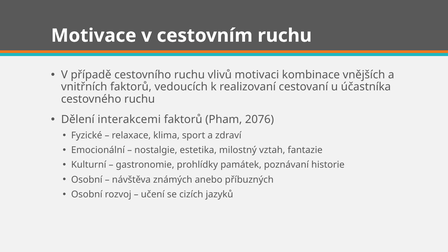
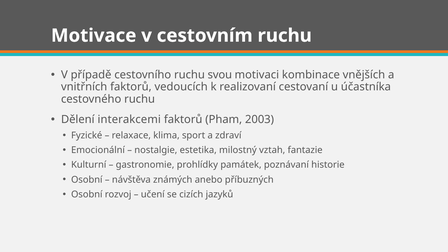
vlivů: vlivů -> svou
2076: 2076 -> 2003
